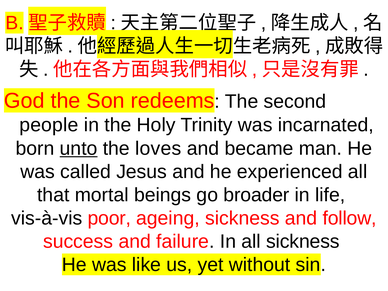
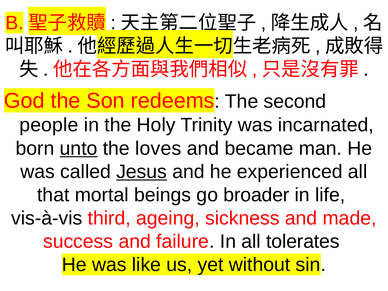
Jesus underline: none -> present
poor: poor -> third
follow: follow -> made
all sickness: sickness -> tolerates
